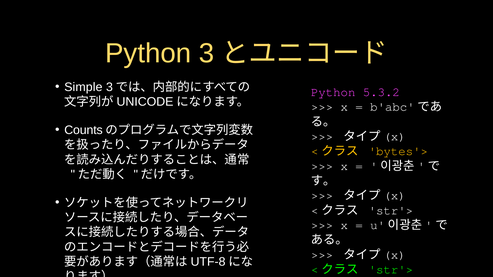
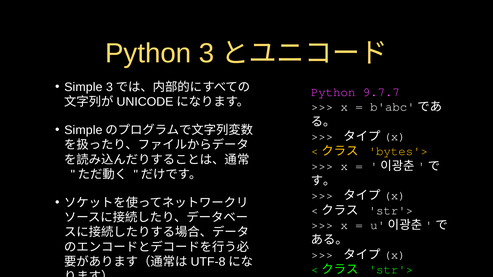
5.3.2: 5.3.2 -> 9.7.7
Counts at (83, 130): Counts -> Simple
